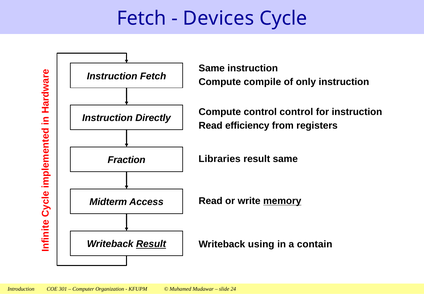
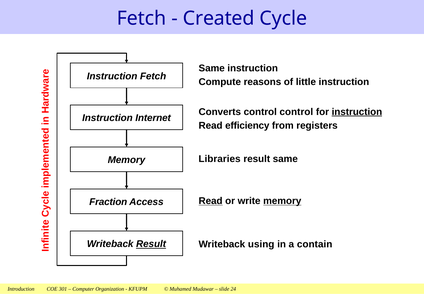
Devices: Devices -> Created
compile: compile -> reasons
only: only -> little
Compute at (220, 112): Compute -> Converts
instruction at (357, 112) underline: none -> present
Directly: Directly -> Internet
Fraction at (127, 160): Fraction -> Memory
Midterm: Midterm -> Fraction
Read at (211, 201) underline: none -> present
